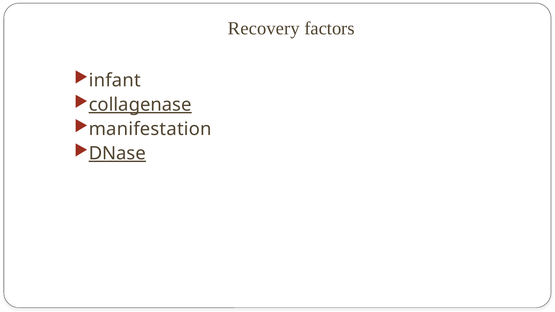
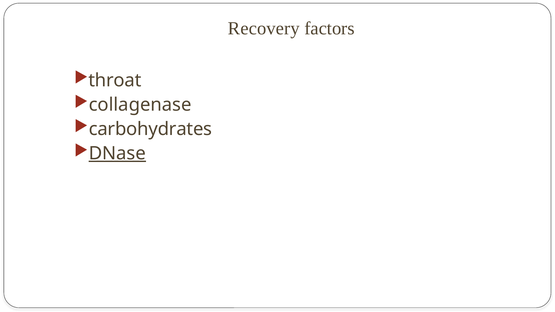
infant: infant -> throat
collagenase underline: present -> none
manifestation: manifestation -> carbohydrates
